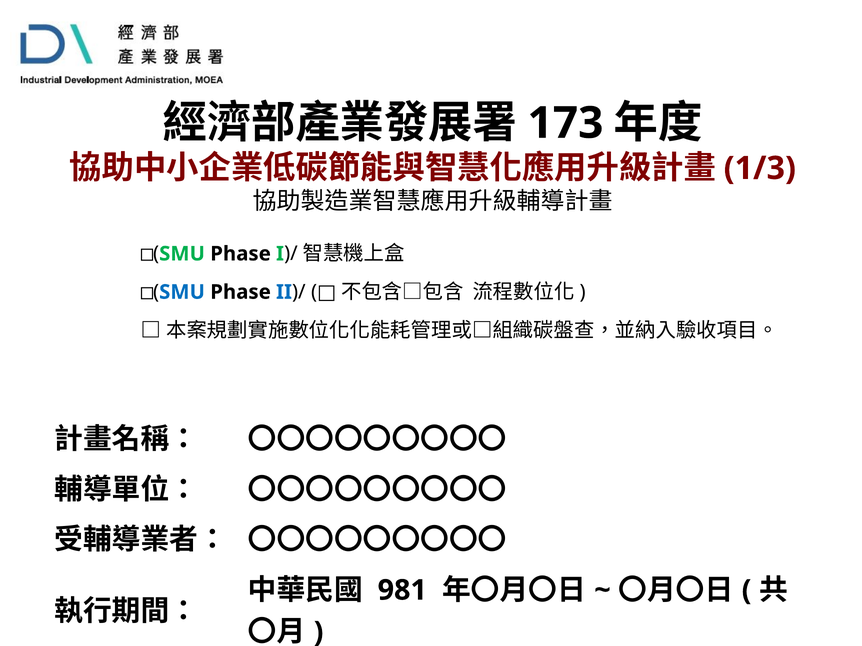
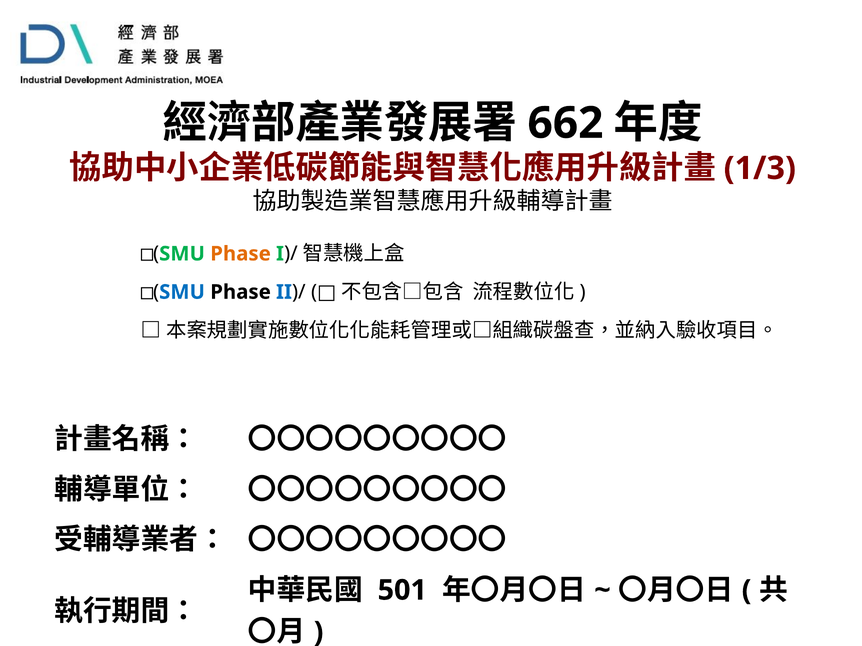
173: 173 -> 662
Phase at (241, 254) colour: black -> orange
981: 981 -> 501
